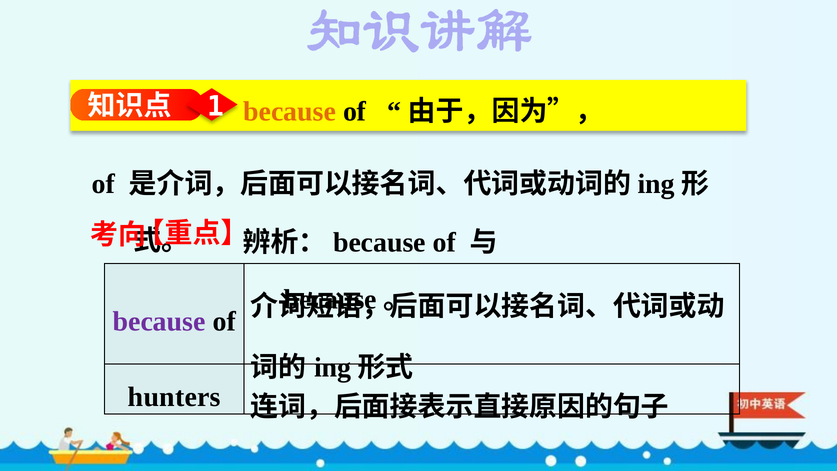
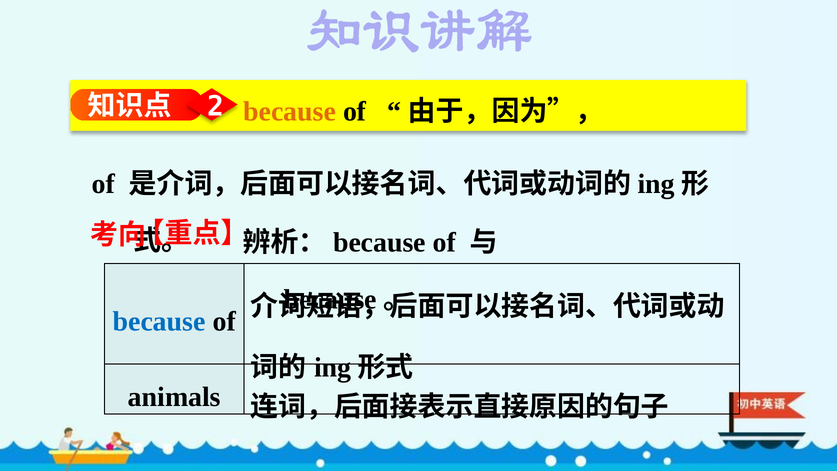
1: 1 -> 2
because at (159, 321) colour: purple -> blue
hunters: hunters -> animals
